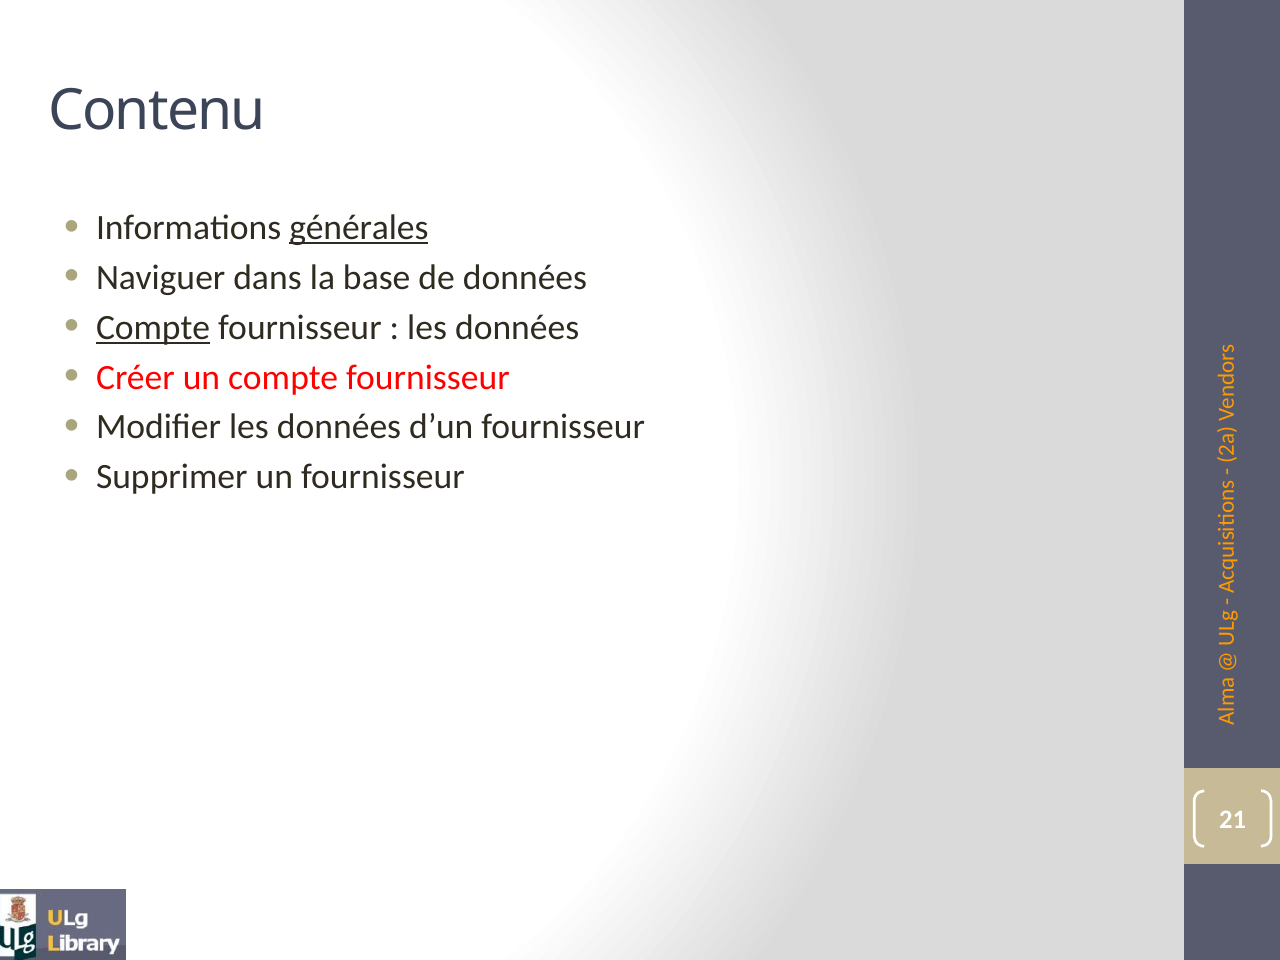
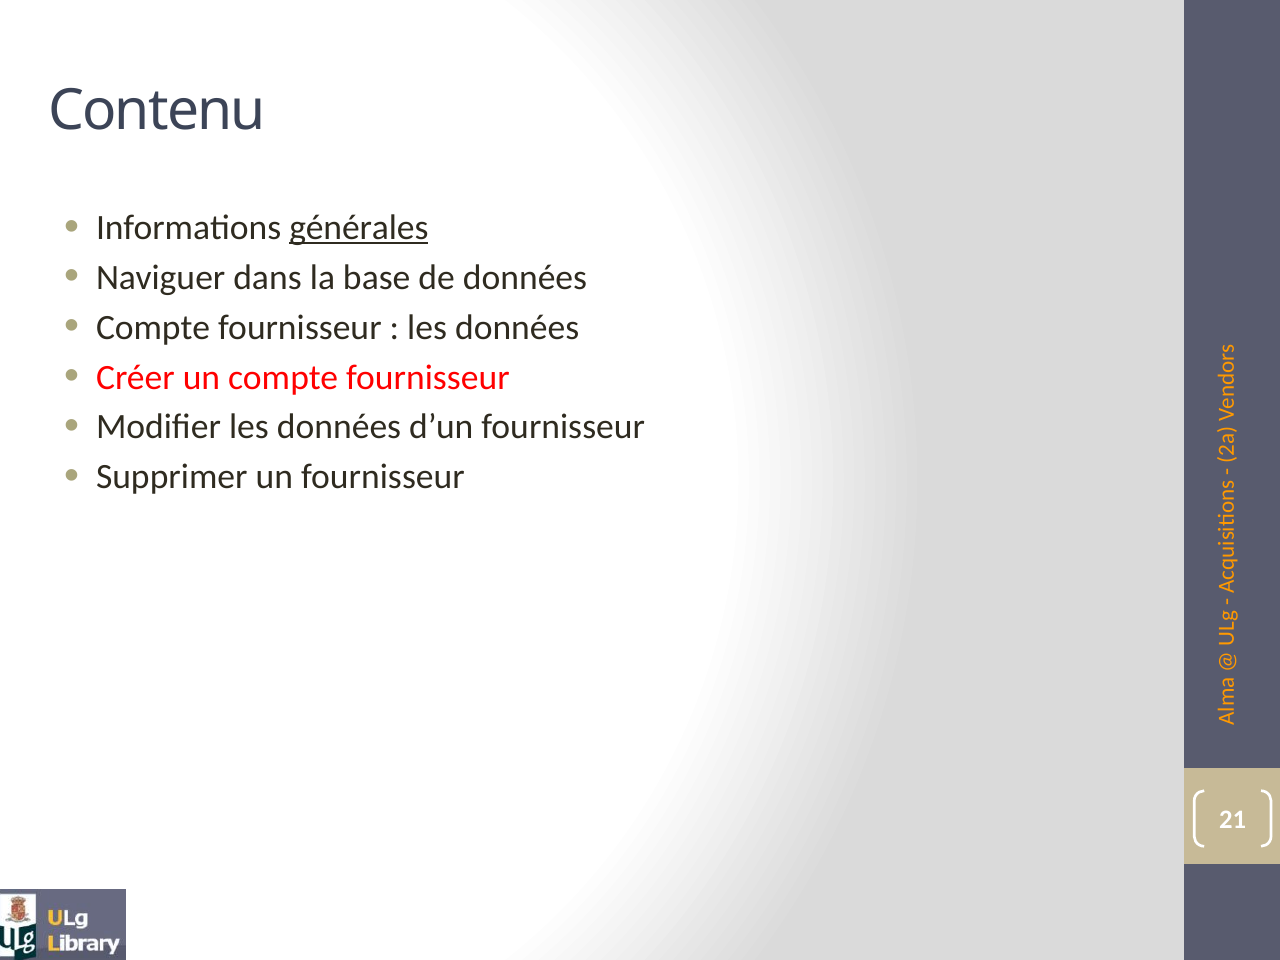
Compte at (153, 328) underline: present -> none
